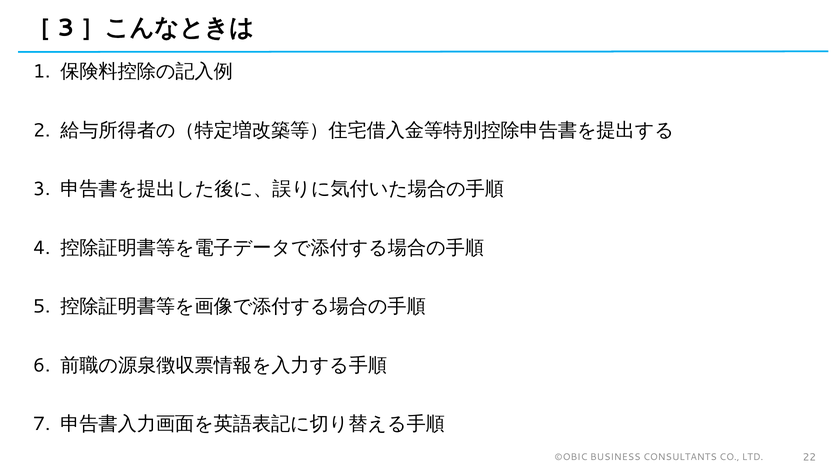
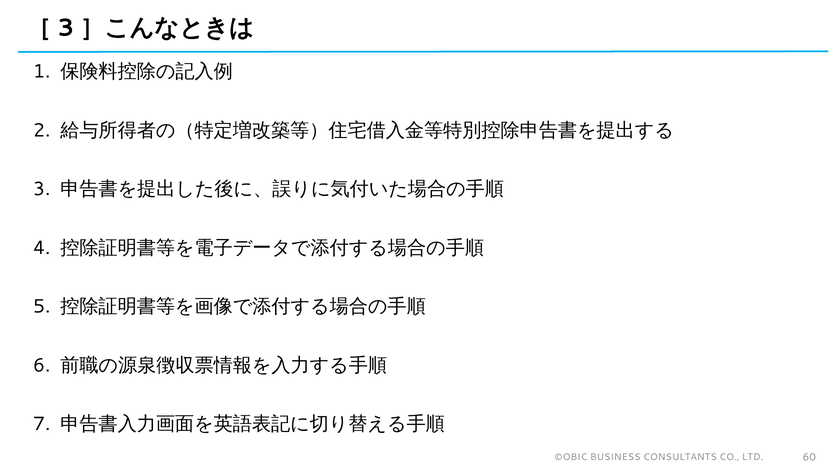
22: 22 -> 60
